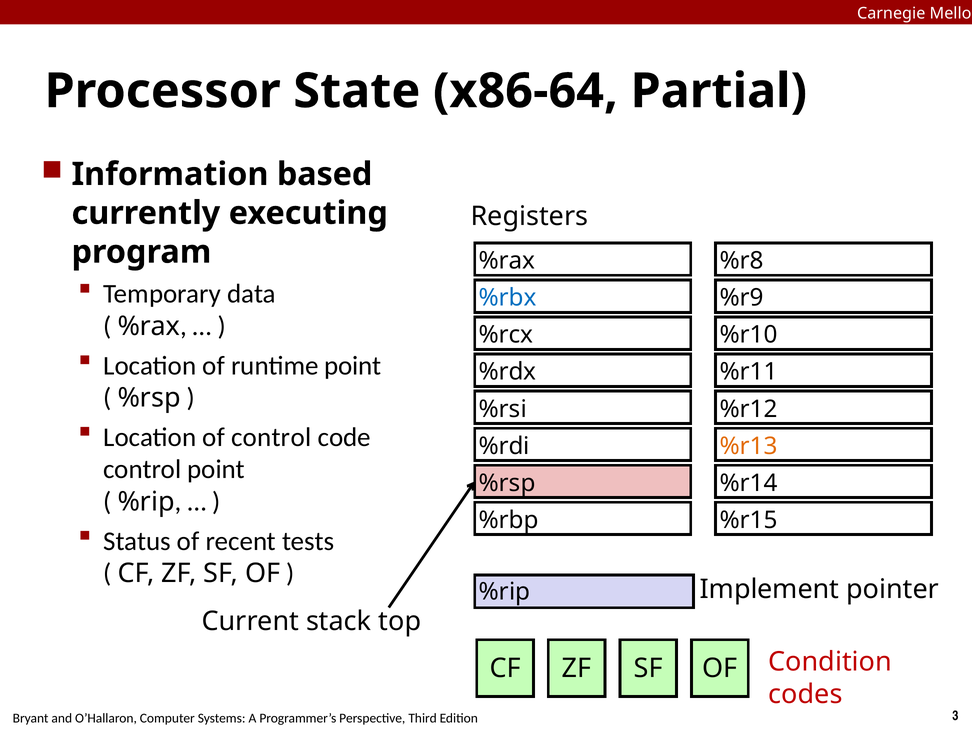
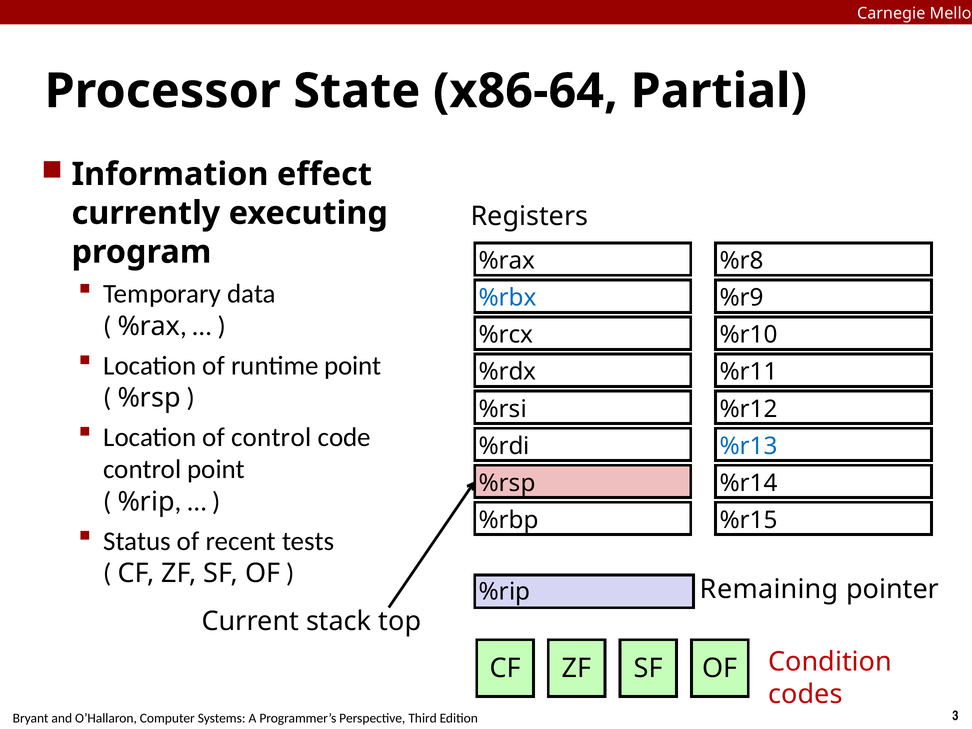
based: based -> effect
%r13 colour: orange -> blue
Implement: Implement -> Remaining
